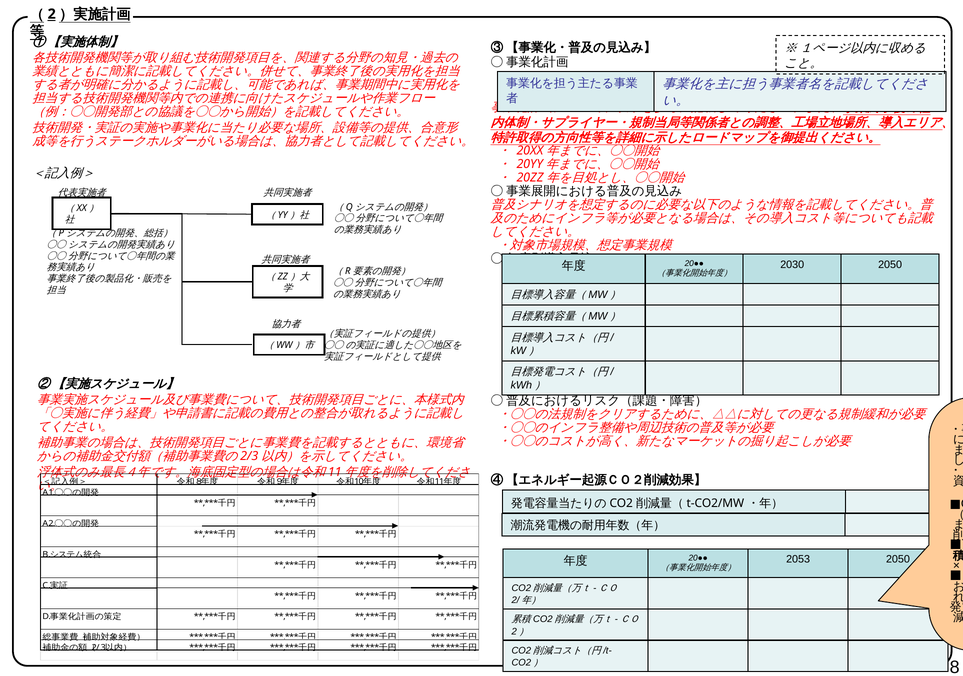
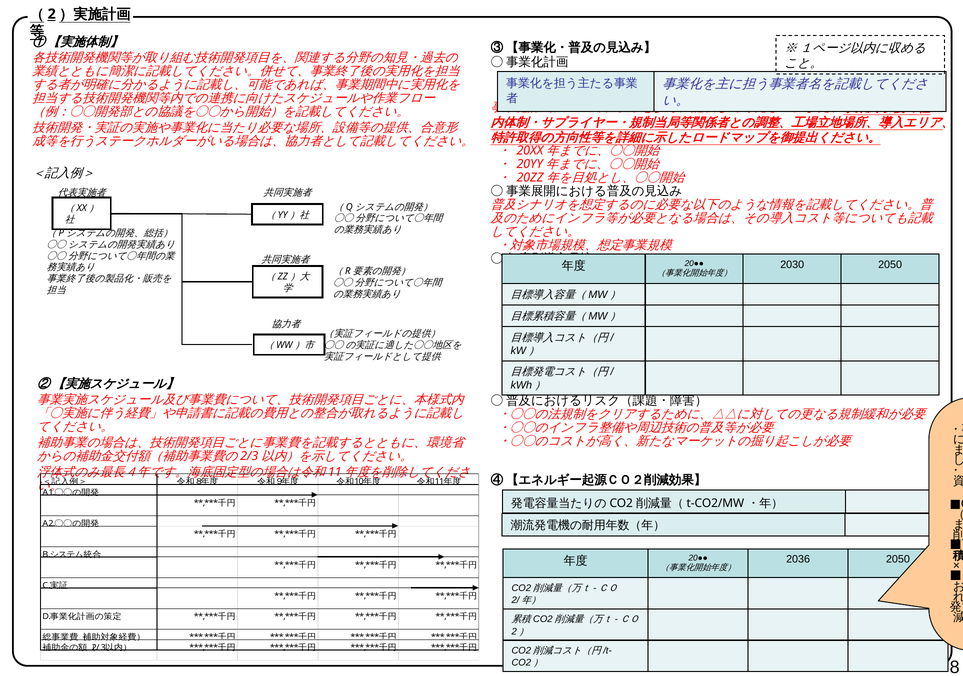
2053: 2053 -> 2036
